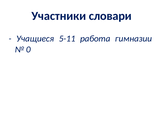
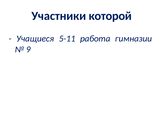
словари: словари -> которой
0: 0 -> 9
